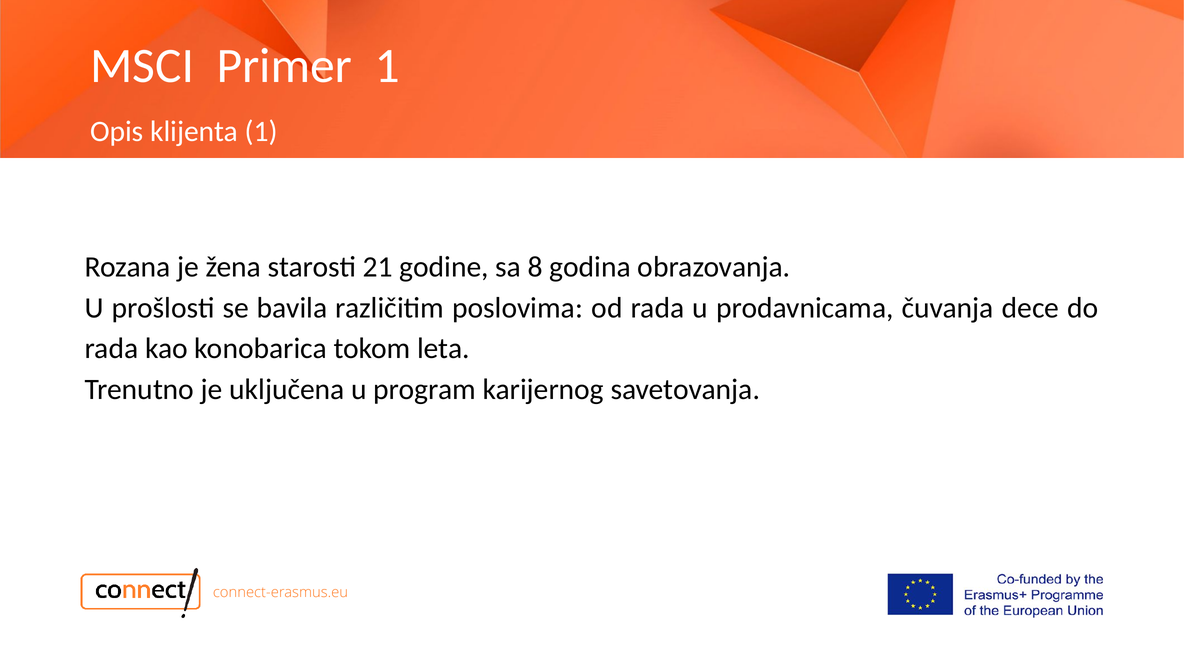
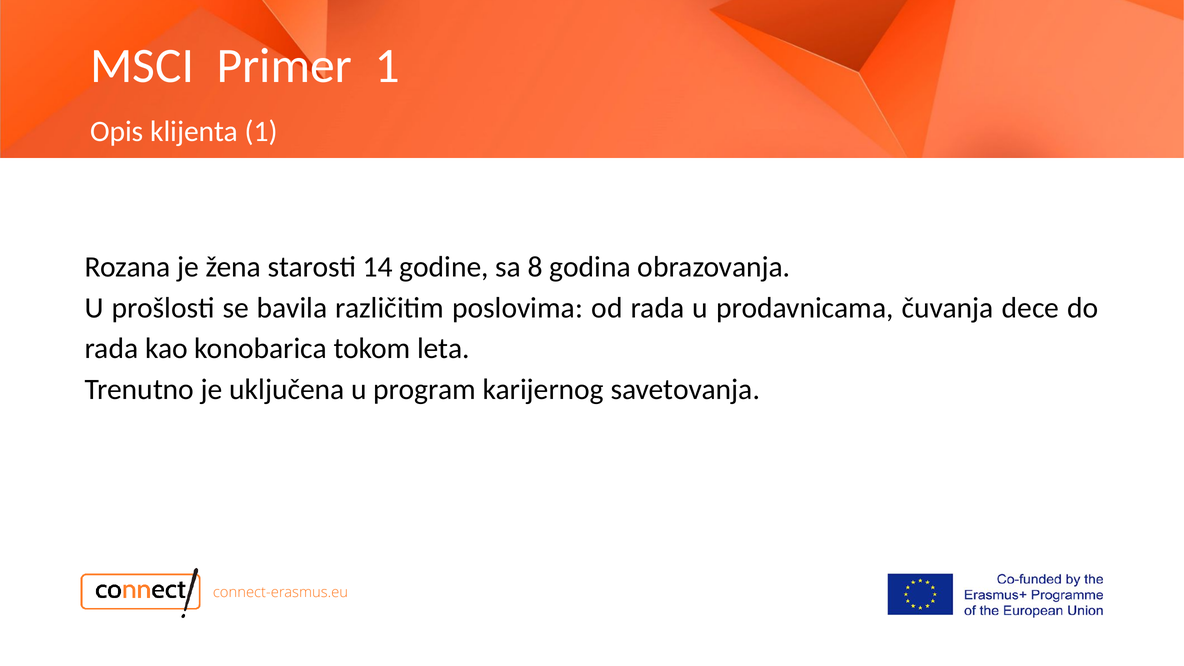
21: 21 -> 14
